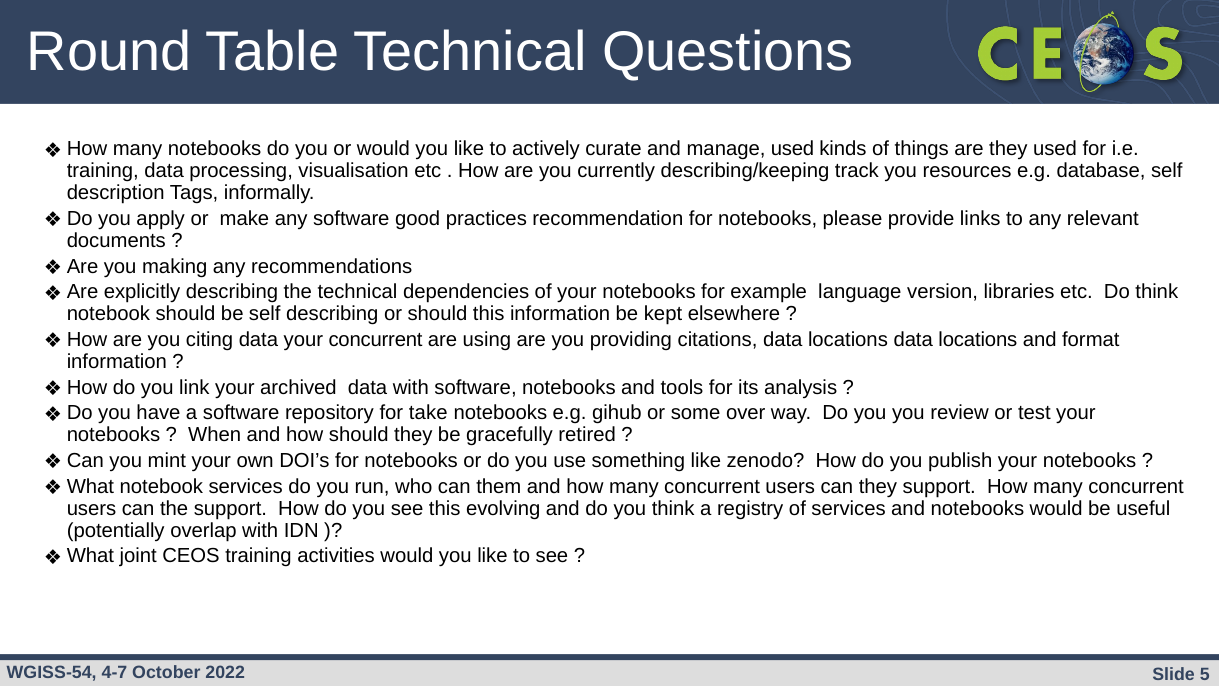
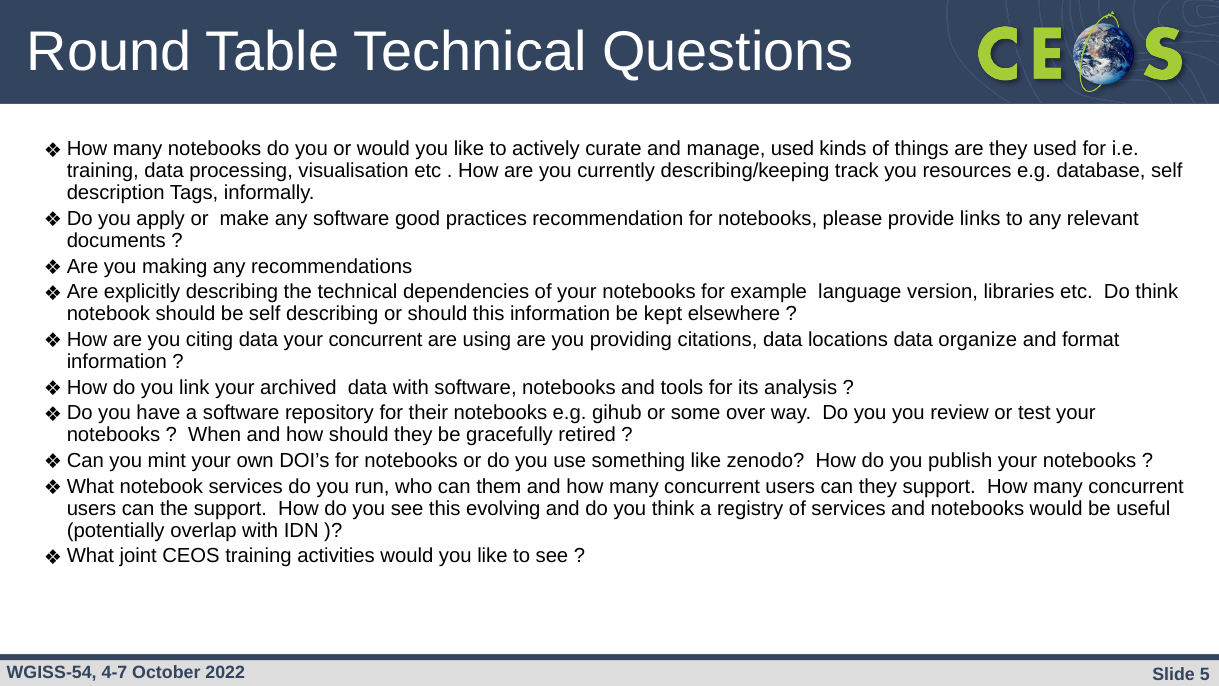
locations data locations: locations -> organize
take: take -> their
